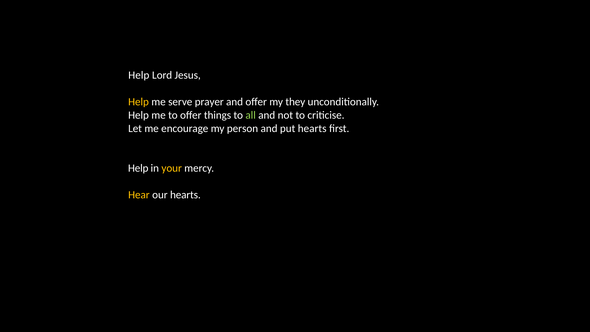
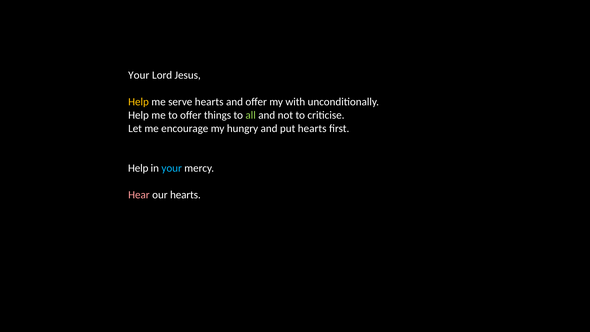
Help at (139, 75): Help -> Your
serve prayer: prayer -> hearts
they: they -> with
person: person -> hungry
your at (172, 168) colour: yellow -> light blue
Hear colour: yellow -> pink
